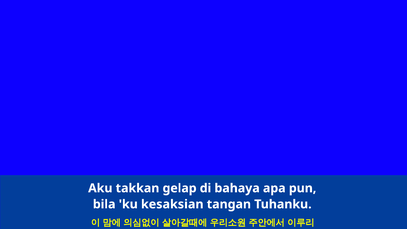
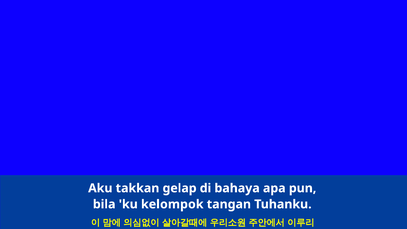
kesaksian: kesaksian -> kelompok
